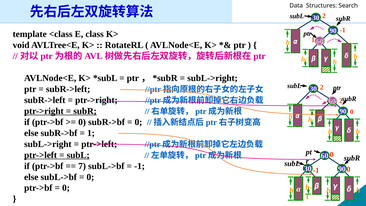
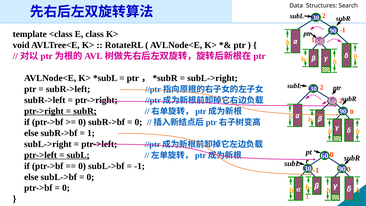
7 at (82, 166): 7 -> 0
